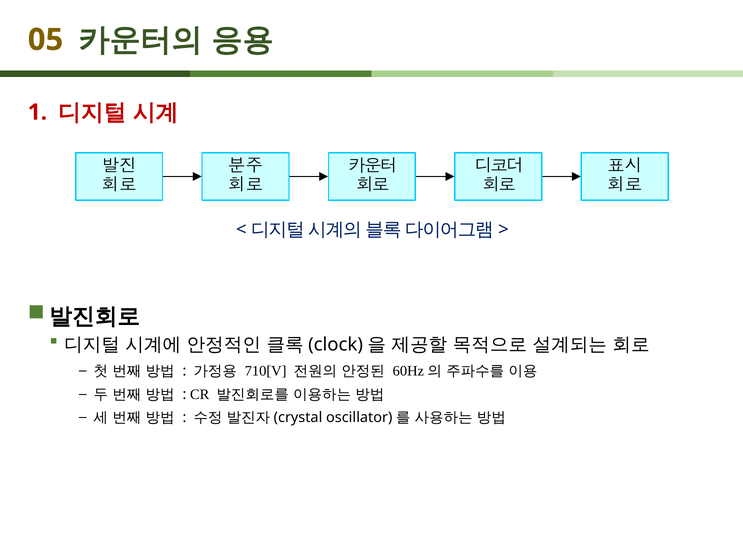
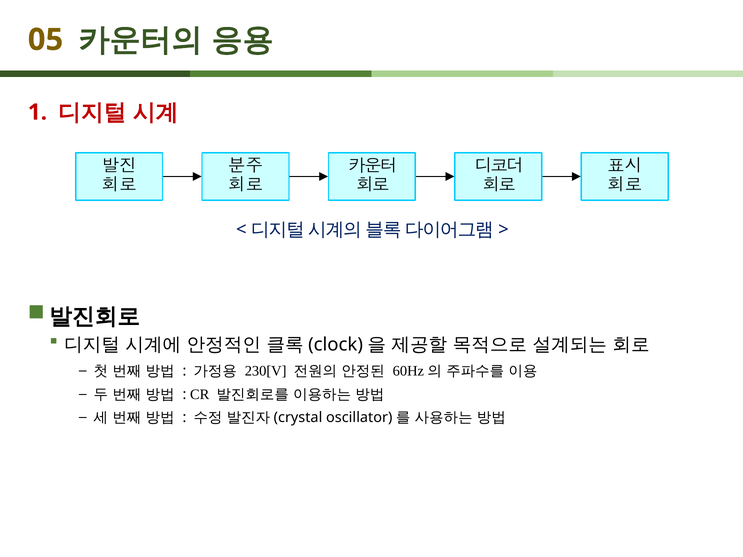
710[V: 710[V -> 230[V
